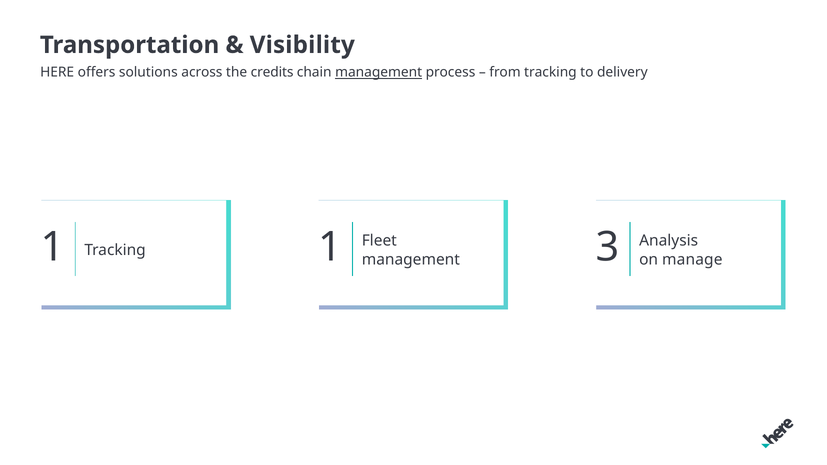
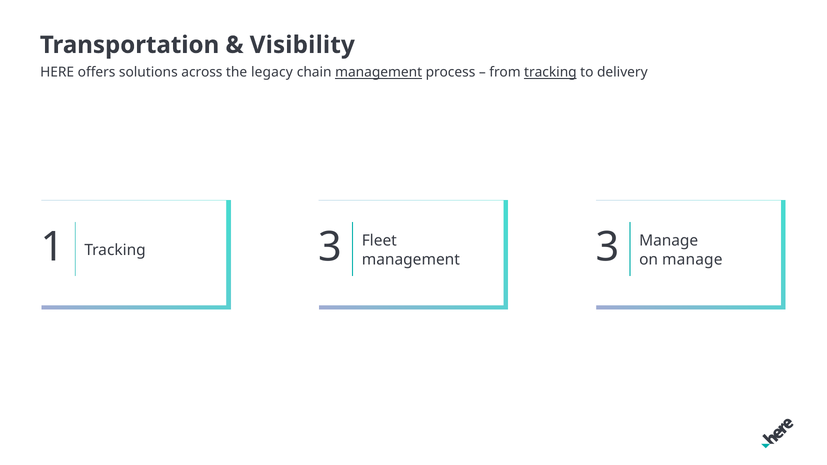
credits: credits -> legacy
tracking at (550, 72) underline: none -> present
Tracking 1: 1 -> 3
3 Analysis: Analysis -> Manage
